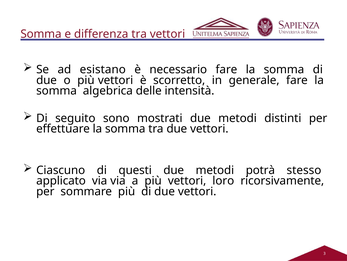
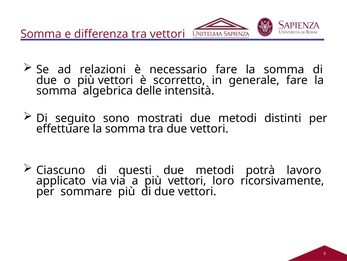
esistano: esistano -> relazioni
stesso: stesso -> lavoro
